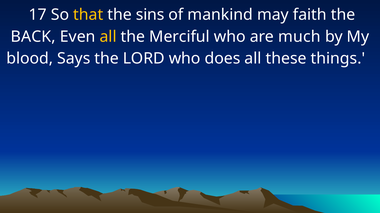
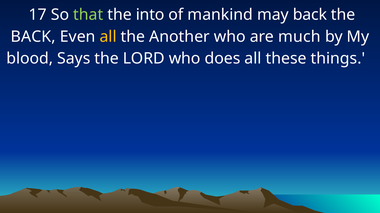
that colour: yellow -> light green
sins: sins -> into
may faith: faith -> back
Merciful: Merciful -> Another
